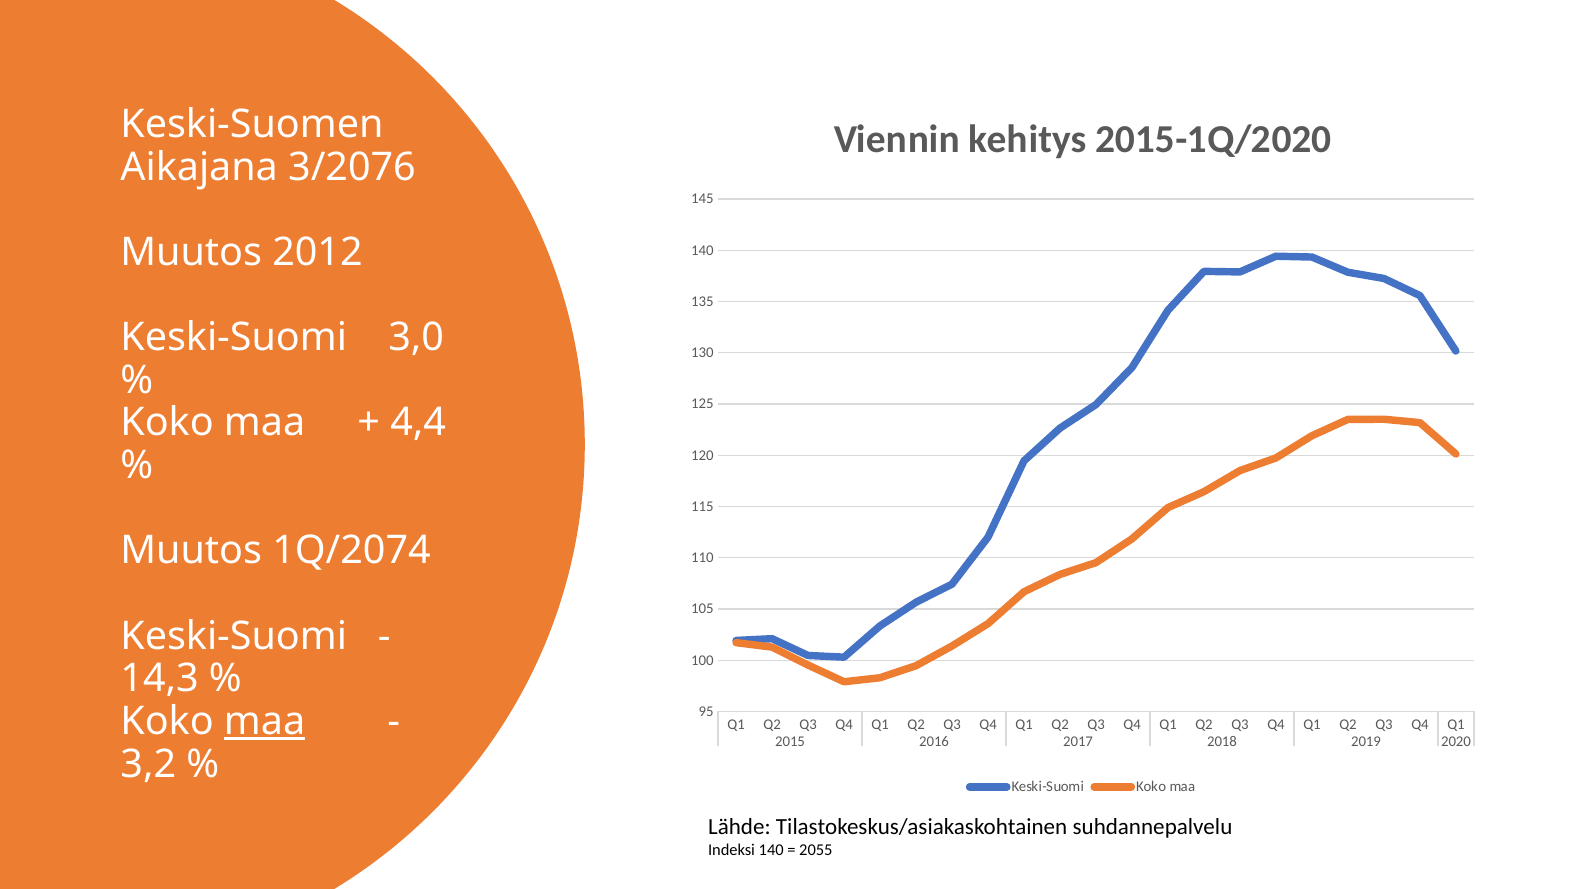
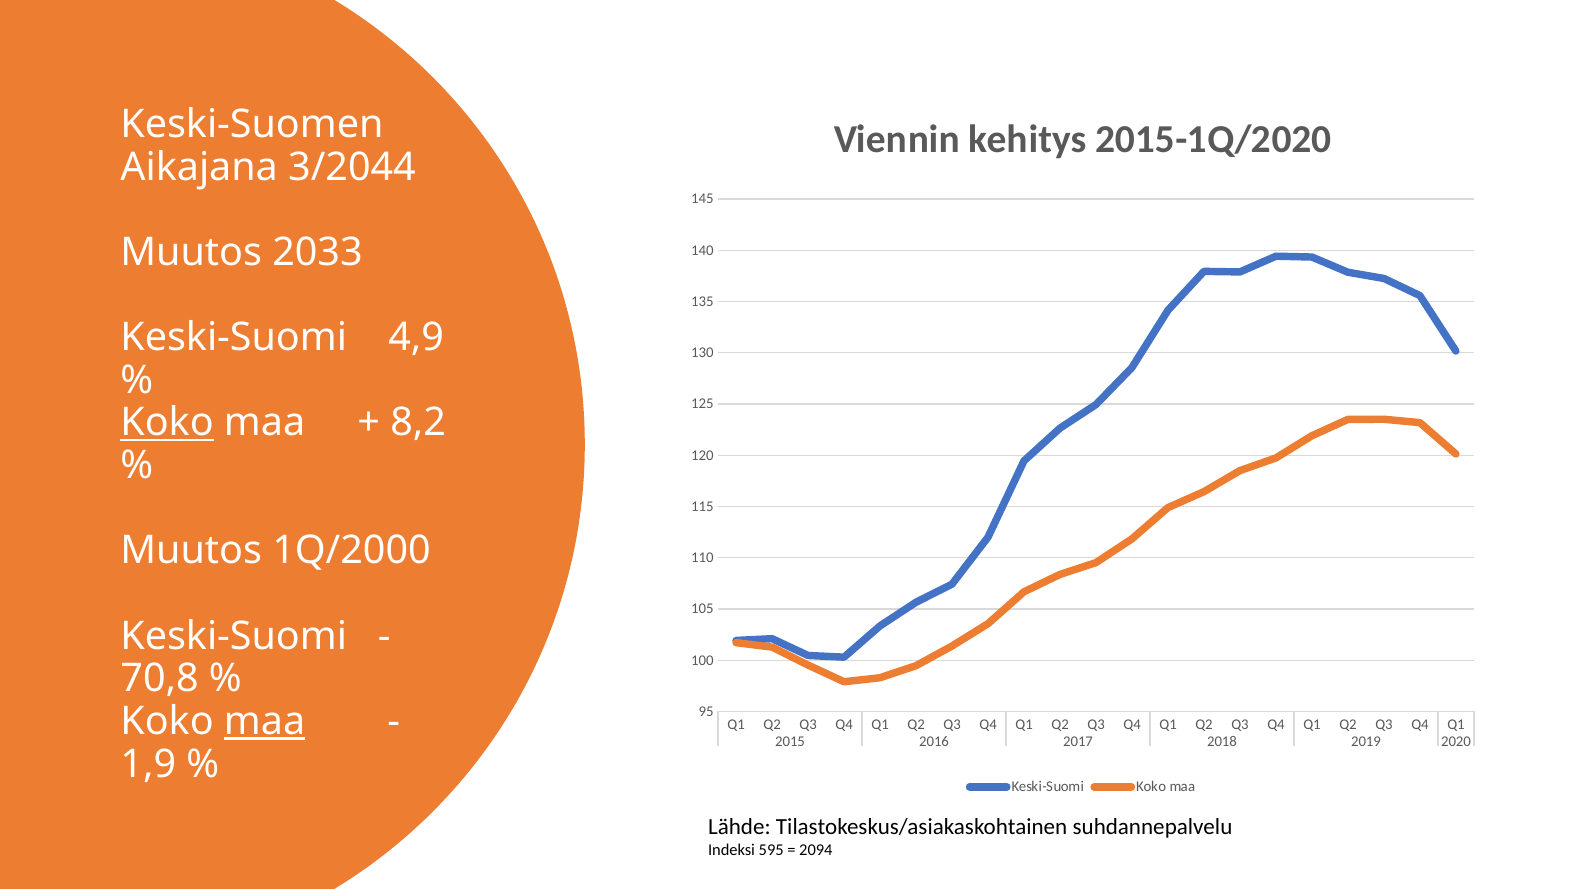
3/2076: 3/2076 -> 3/2044
2012: 2012 -> 2033
3,0: 3,0 -> 4,9
Koko at (167, 423) underline: none -> present
4,4: 4,4 -> 8,2
1Q/2074: 1Q/2074 -> 1Q/2000
14,3: 14,3 -> 70,8
3,2: 3,2 -> 1,9
Indeksi 140: 140 -> 595
2055: 2055 -> 2094
